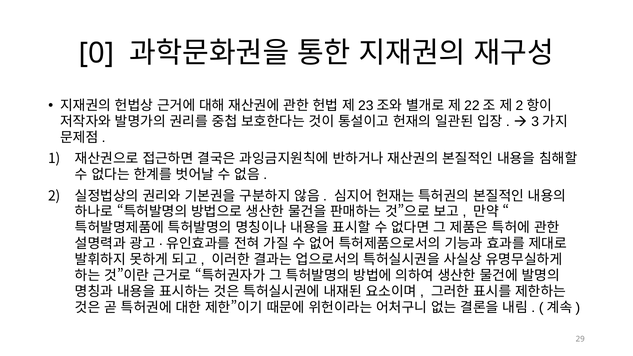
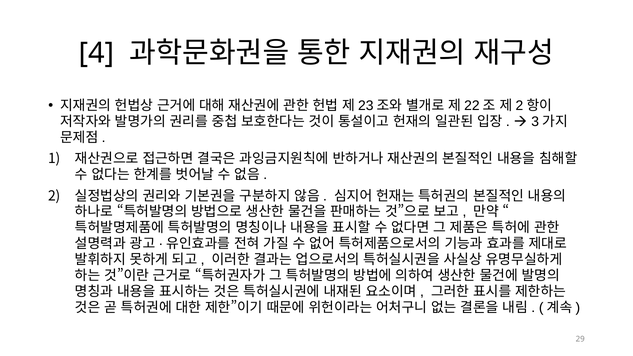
0: 0 -> 4
